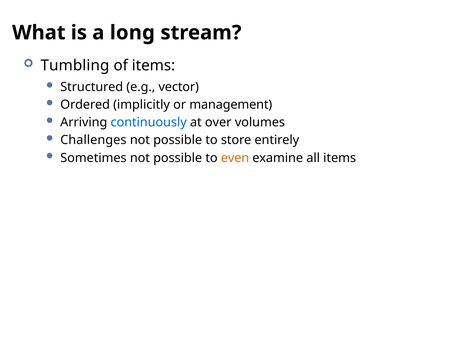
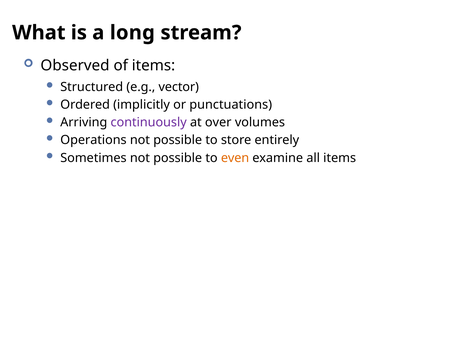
Tumbling: Tumbling -> Observed
management: management -> punctuations
continuously colour: blue -> purple
Challenges: Challenges -> Operations
